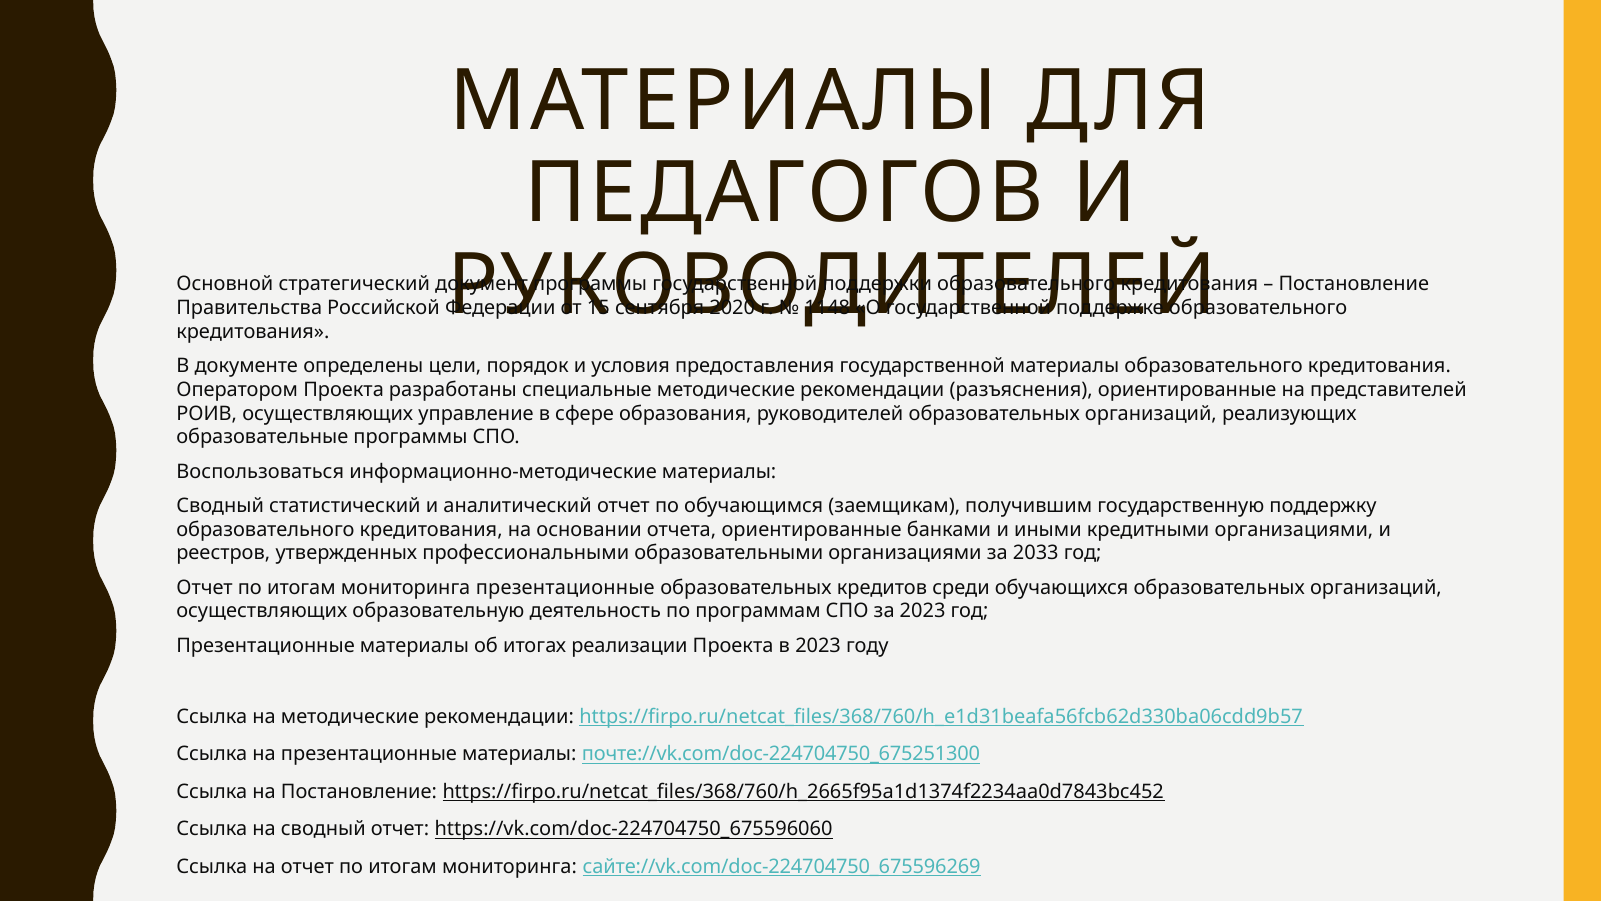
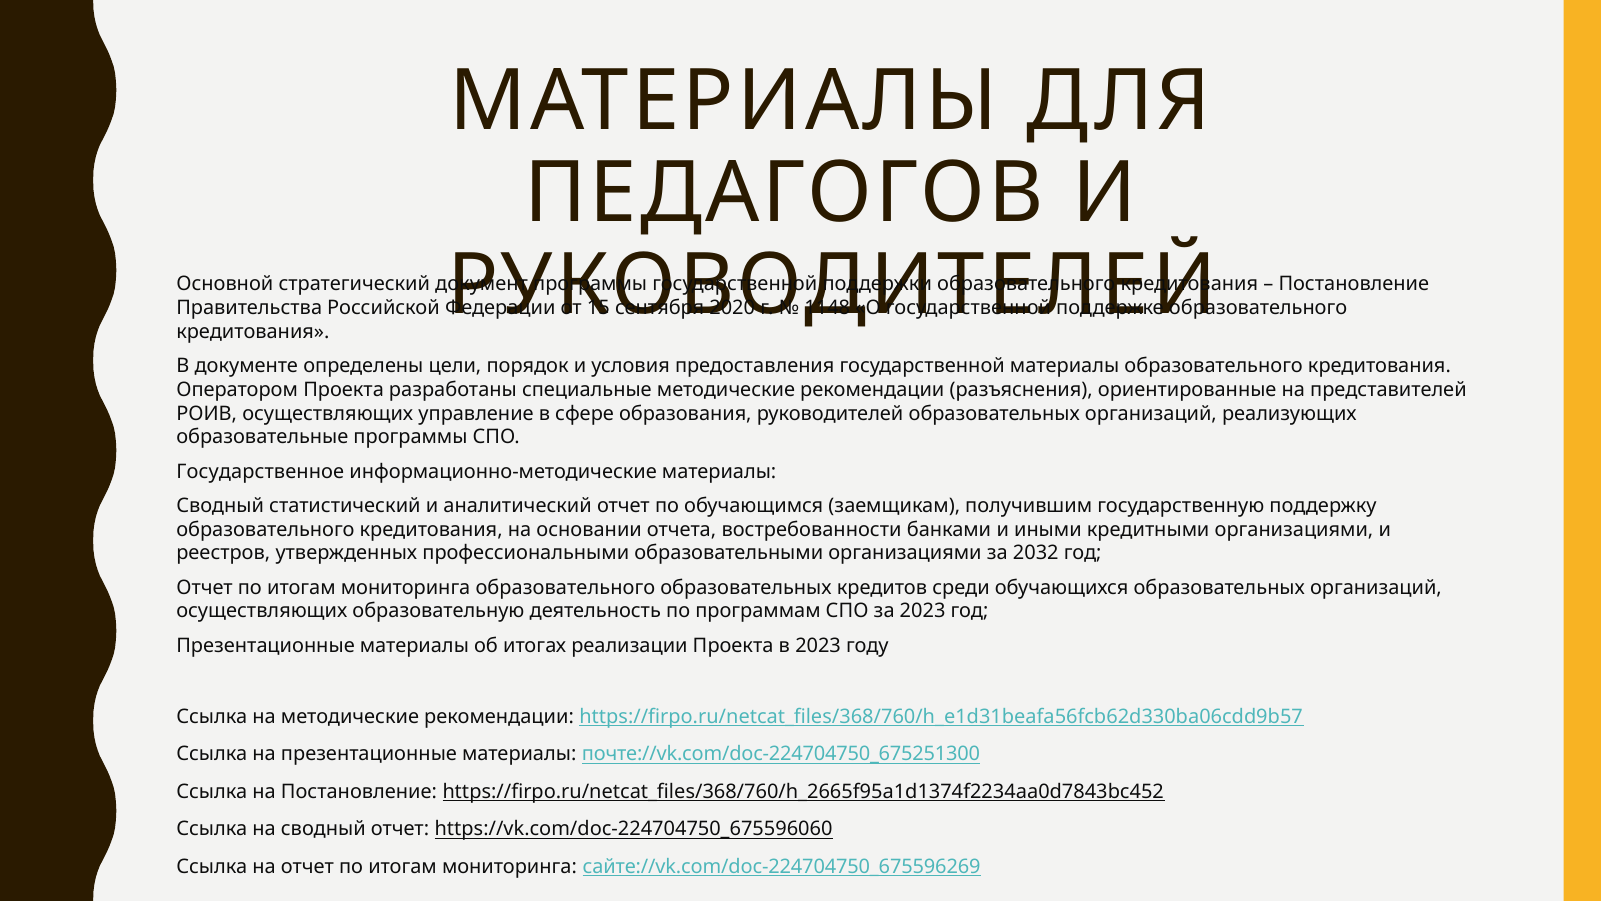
Воспользоваться: Воспользоваться -> Государственное
отчета ориентированные: ориентированные -> востребованности
2033: 2033 -> 2032
мониторинга презентационные: презентационные -> образовательного
